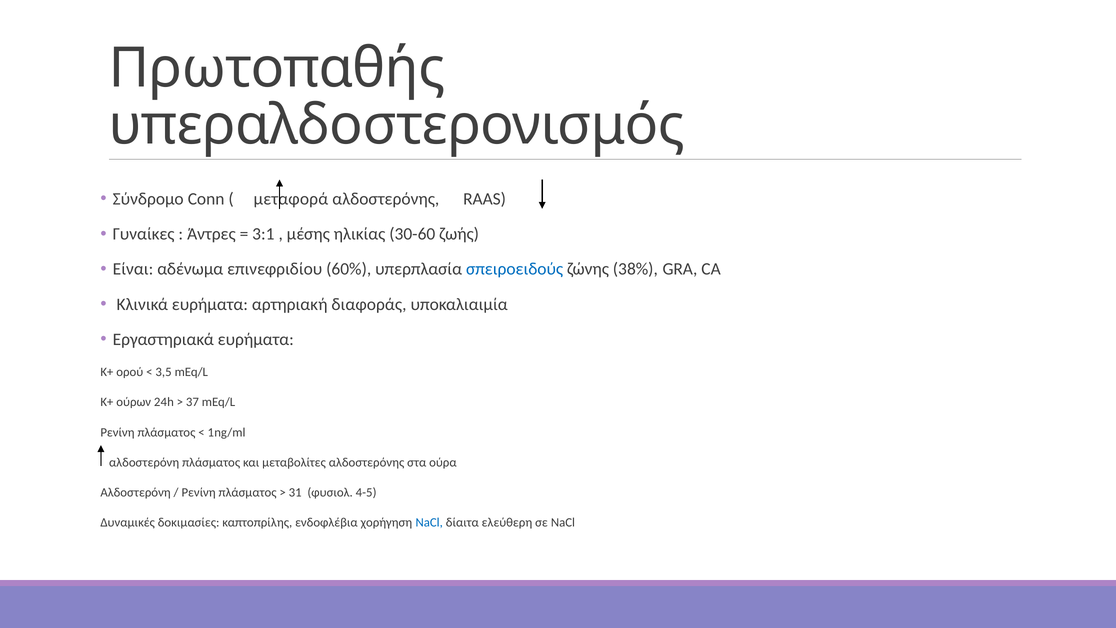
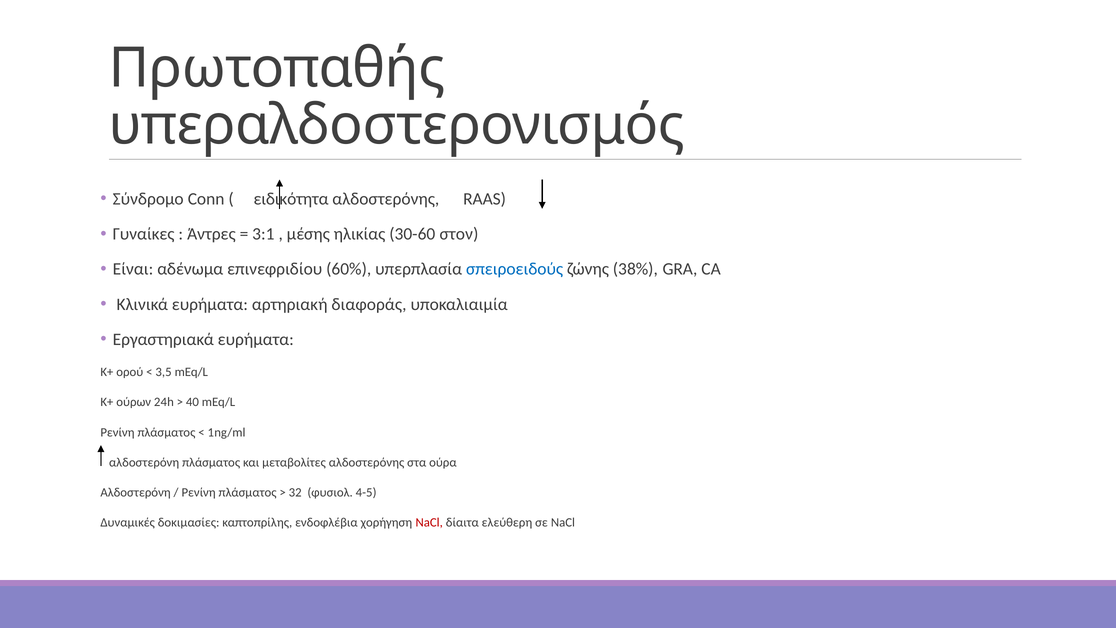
μεταφορά: μεταφορά -> ειδικότητα
ζωής: ζωής -> στον
37: 37 -> 40
31: 31 -> 32
NaCl at (429, 522) colour: blue -> red
